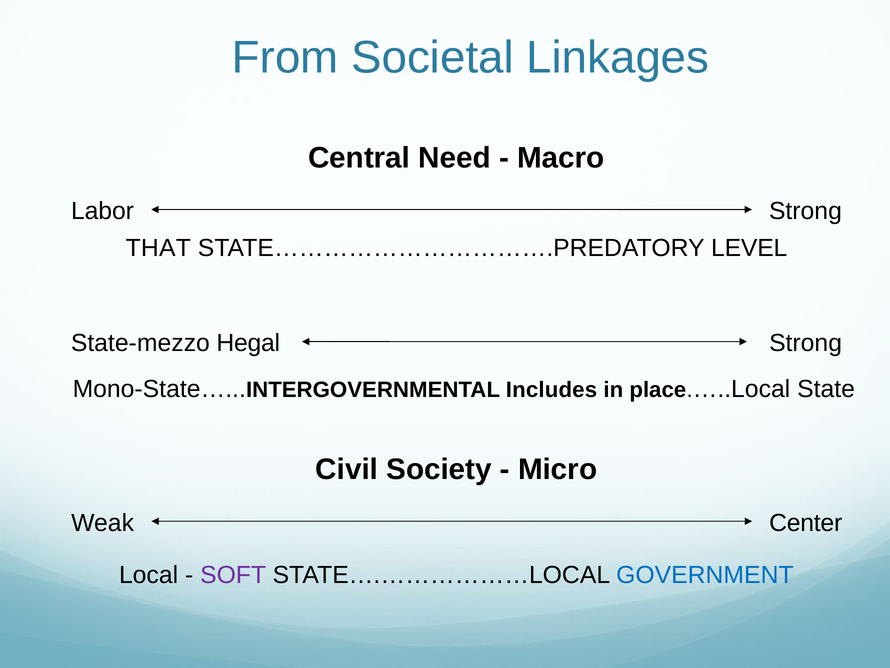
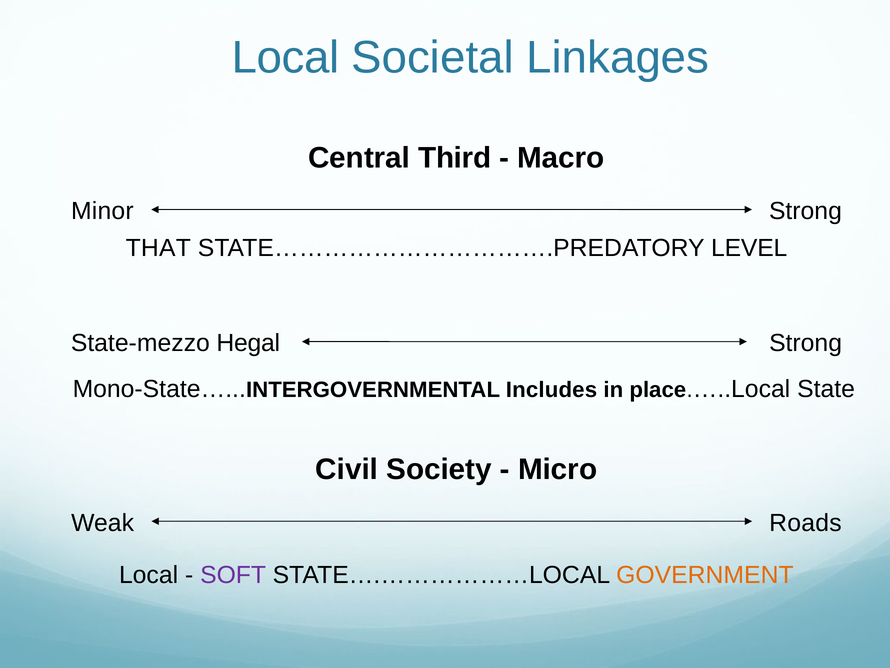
From at (285, 58): From -> Local
Need: Need -> Third
Labor: Labor -> Minor
Center: Center -> Roads
GOVERNMENT colour: blue -> orange
